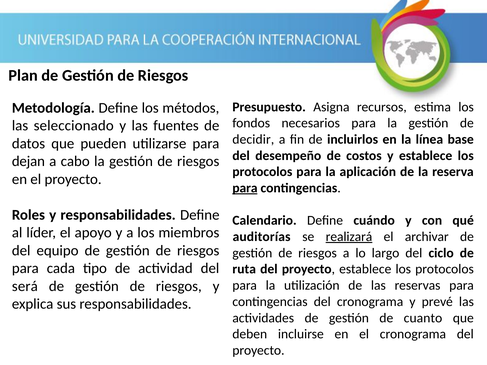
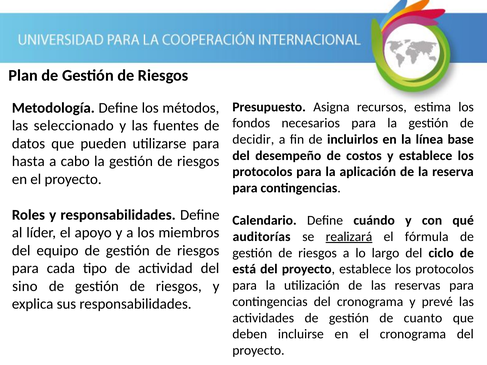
dejan: dejan -> hasta
para at (245, 188) underline: present -> none
archivar: archivar -> fórmula
ruta: ruta -> está
será: será -> sino
